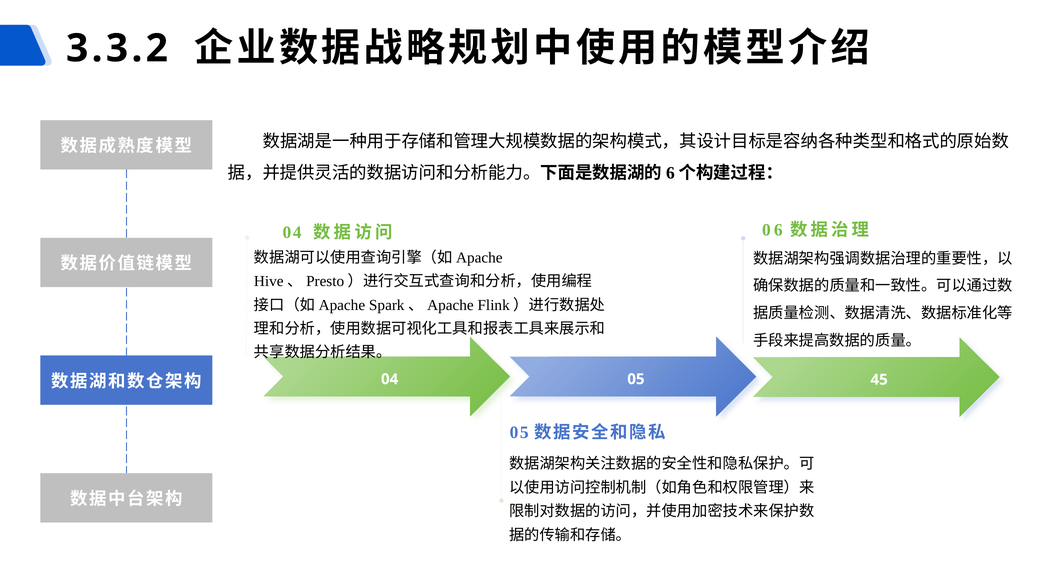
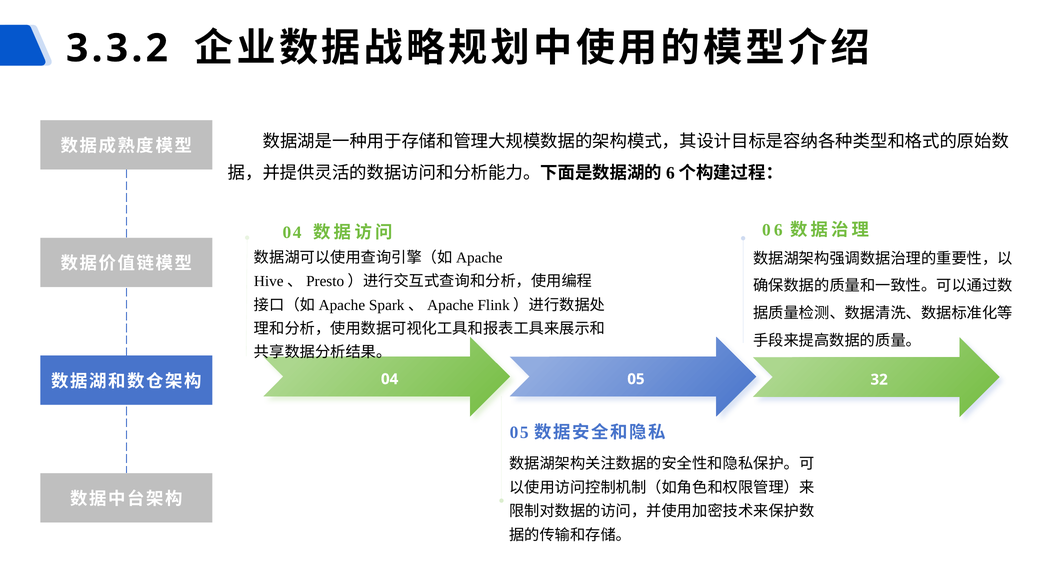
45: 45 -> 32
